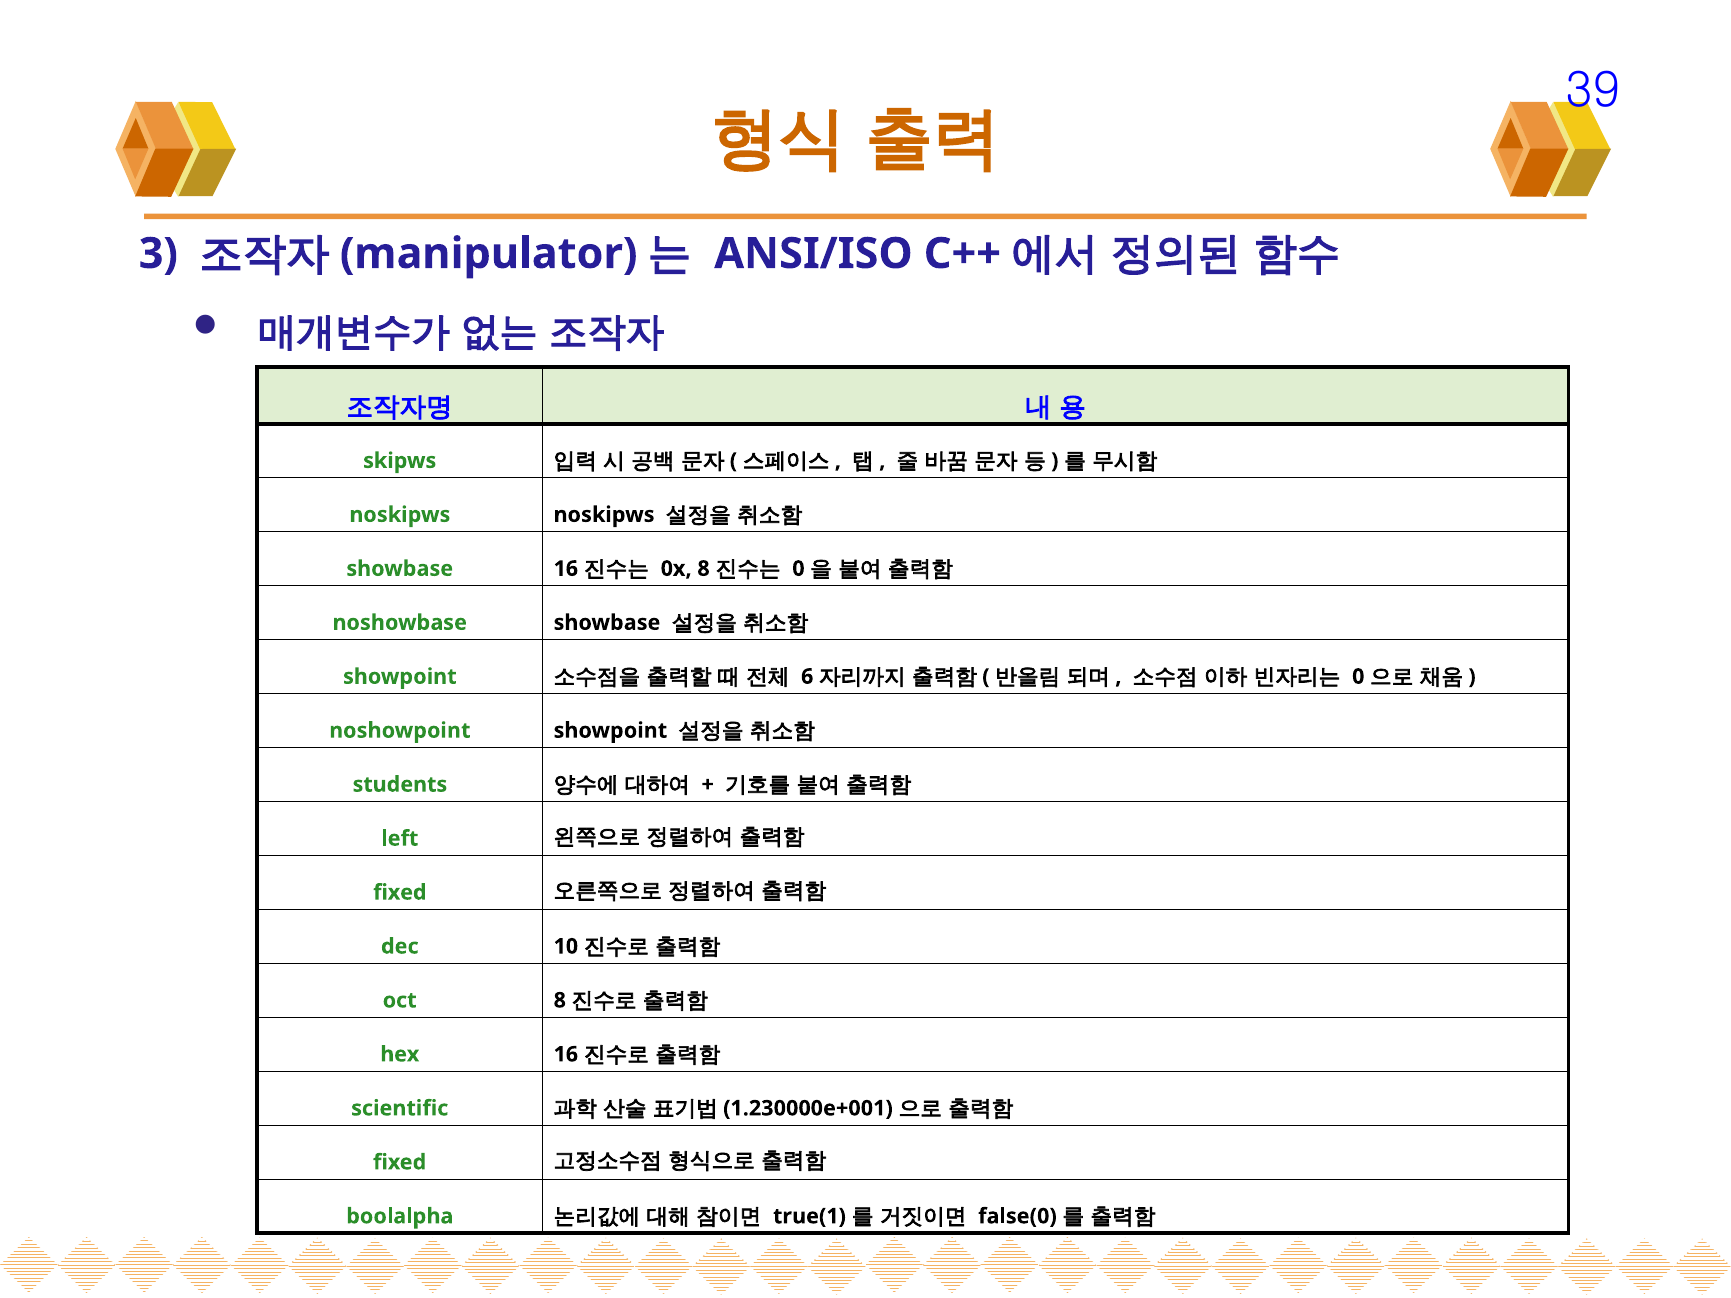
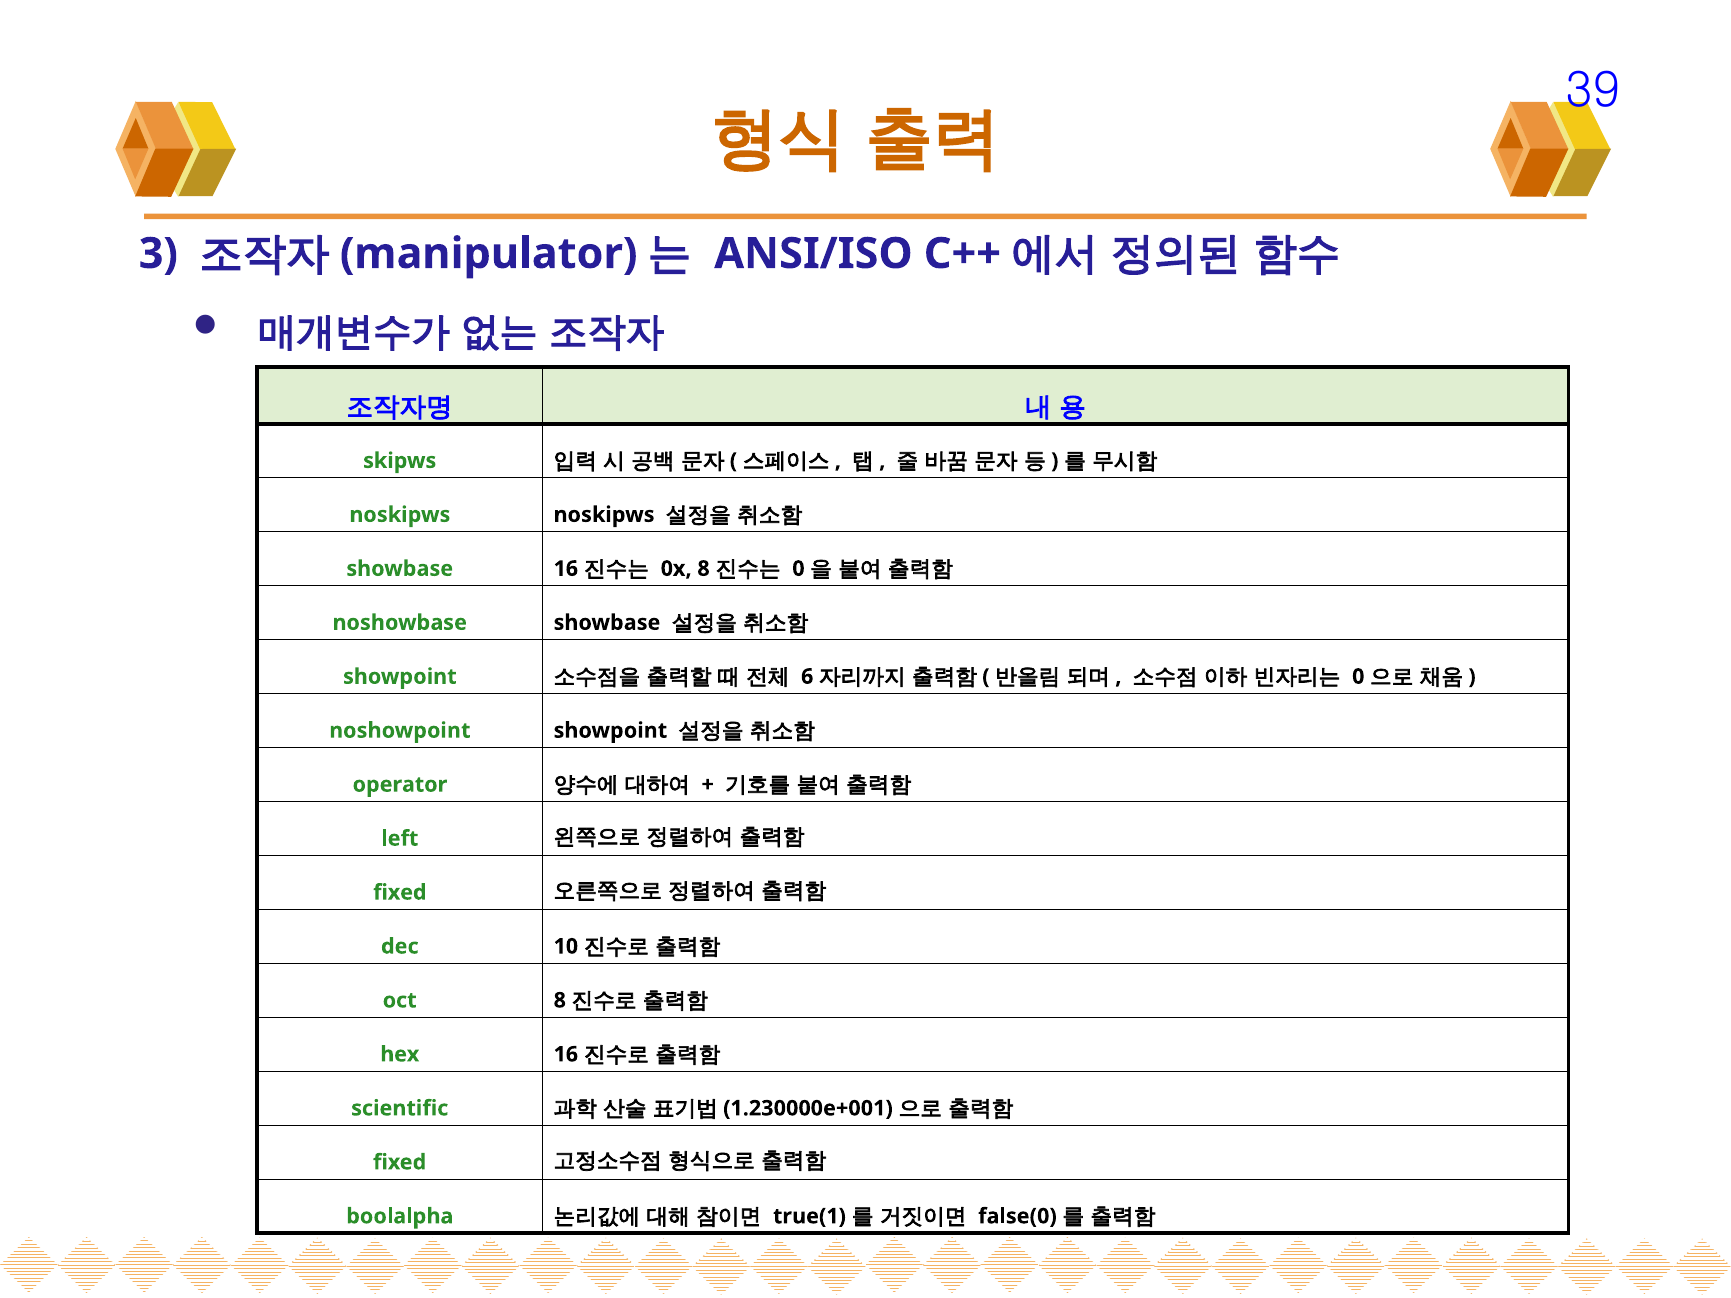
students: students -> operator
